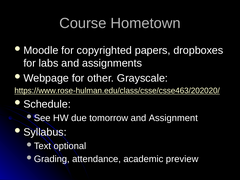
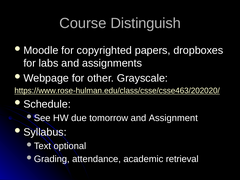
Hometown: Hometown -> Distinguish
preview: preview -> retrieval
